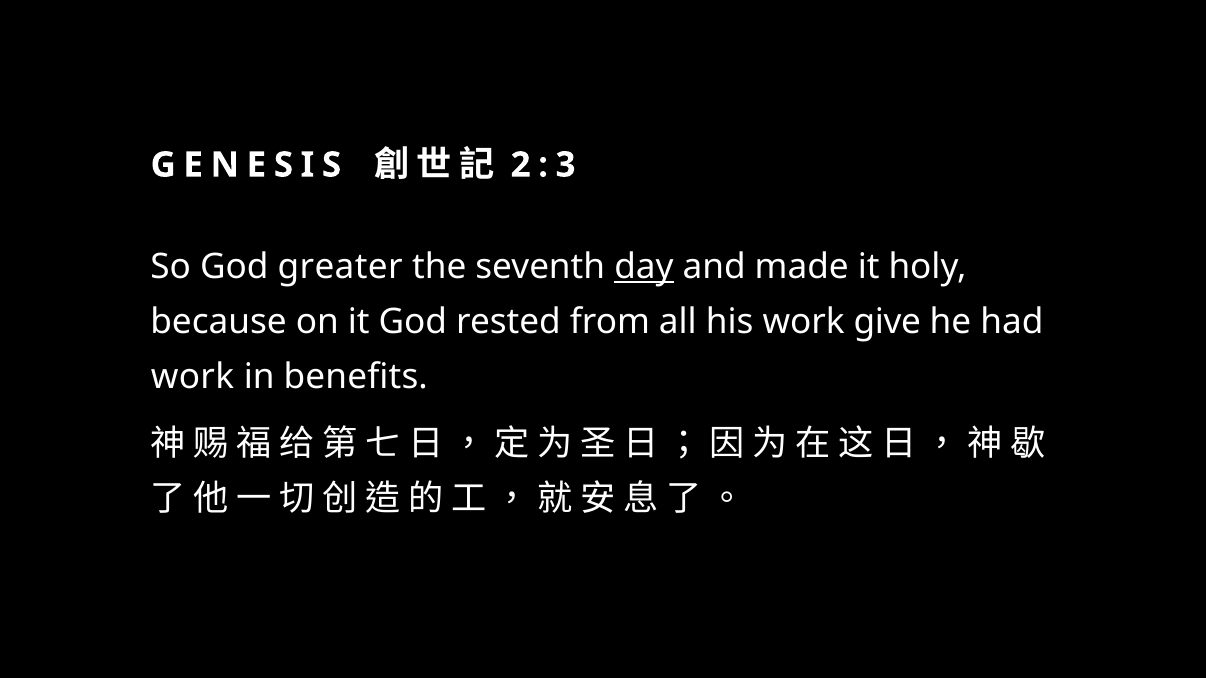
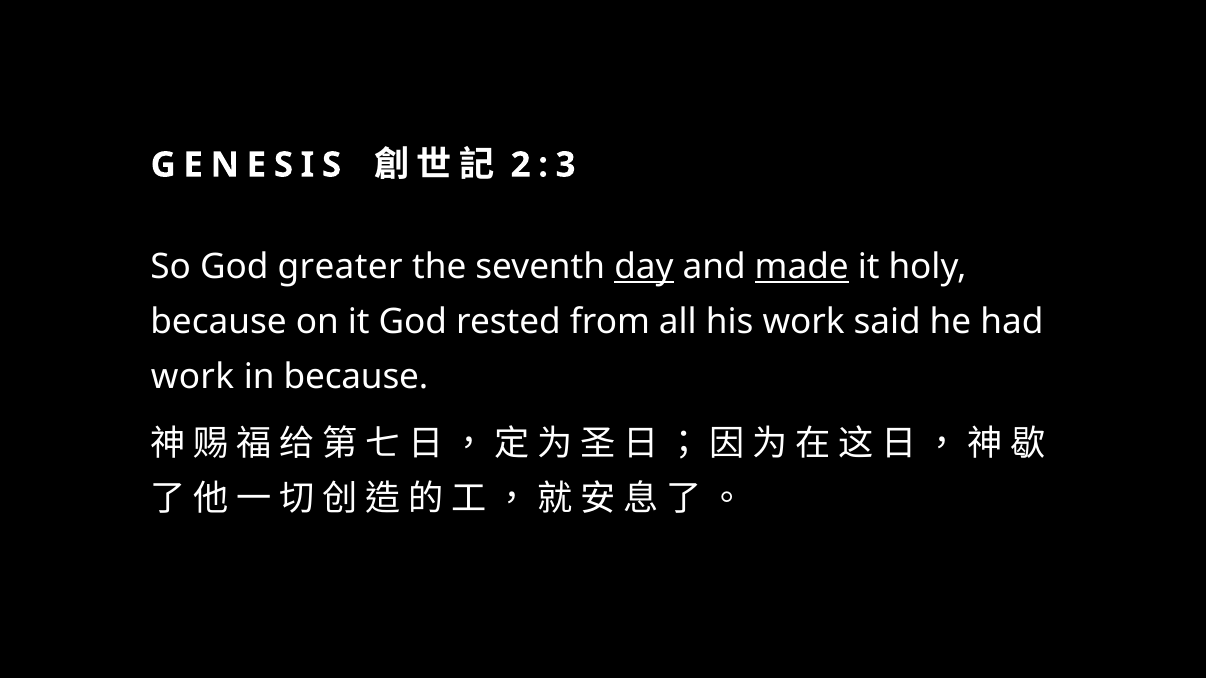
made underline: none -> present
give: give -> said
in benefits: benefits -> because
